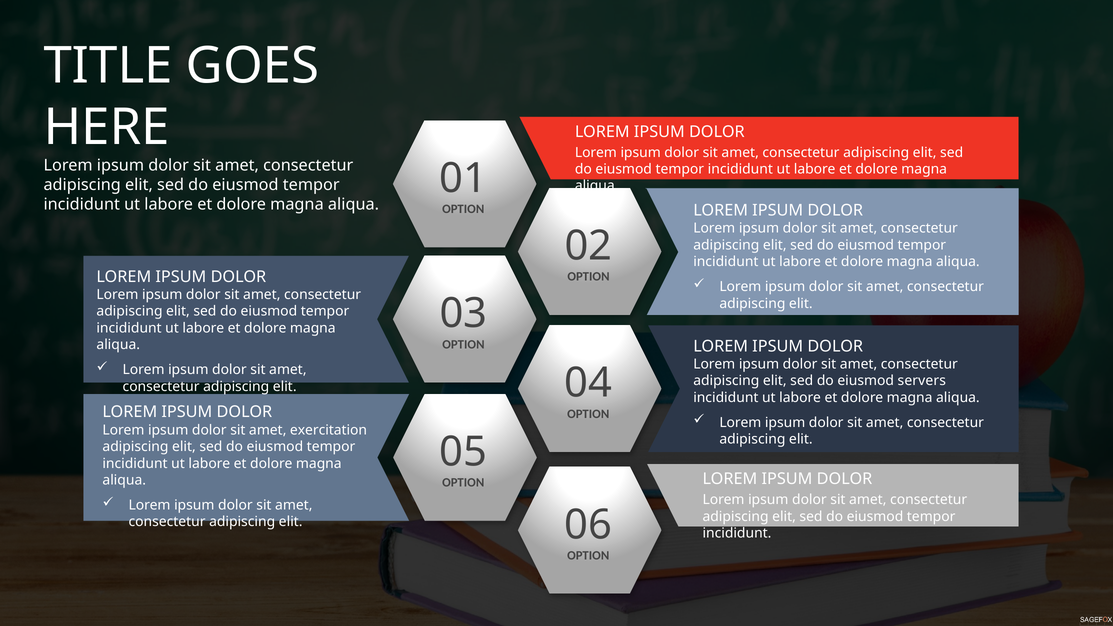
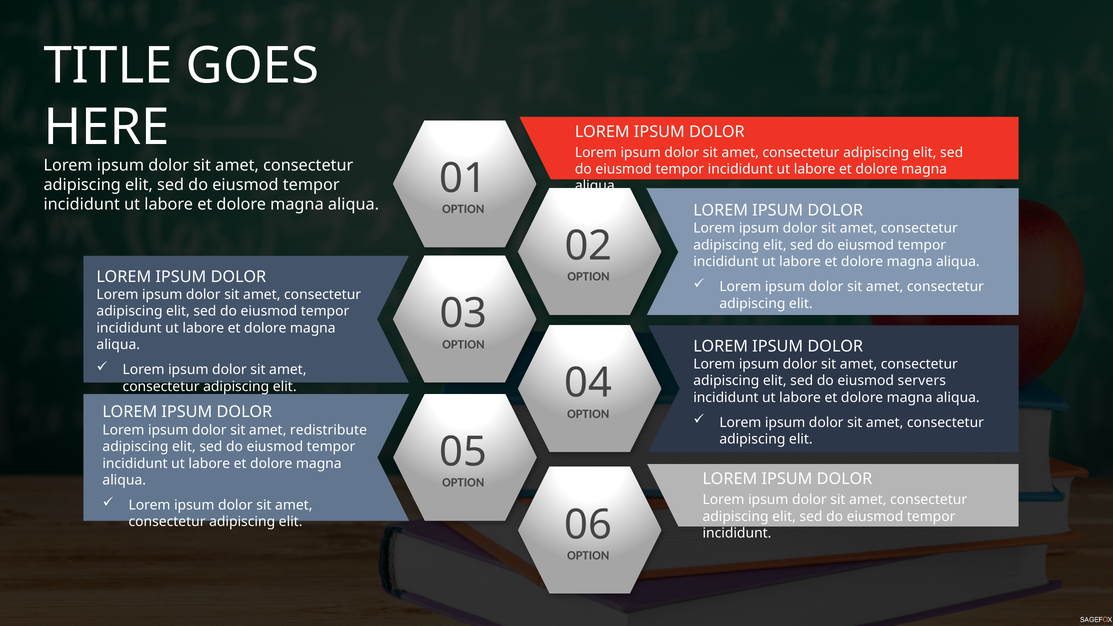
exercitation: exercitation -> redistribute
